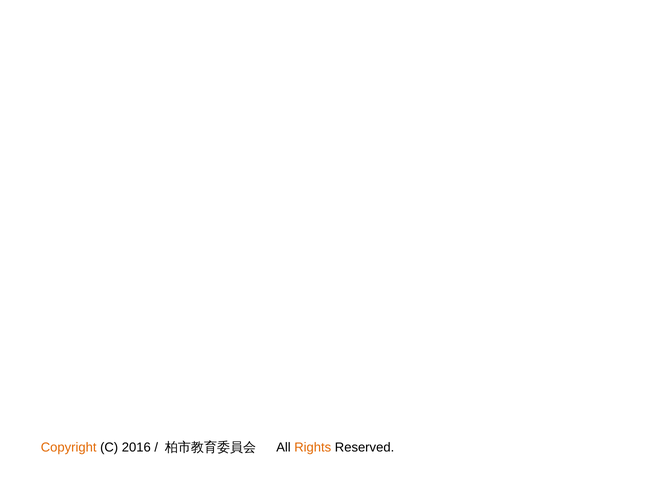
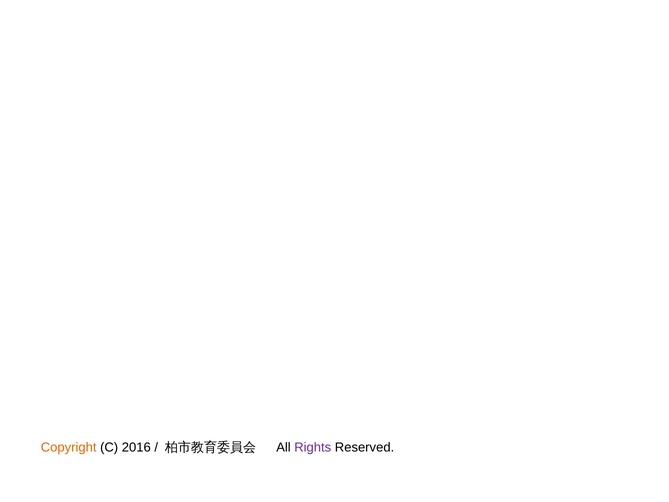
Rights colour: orange -> purple
